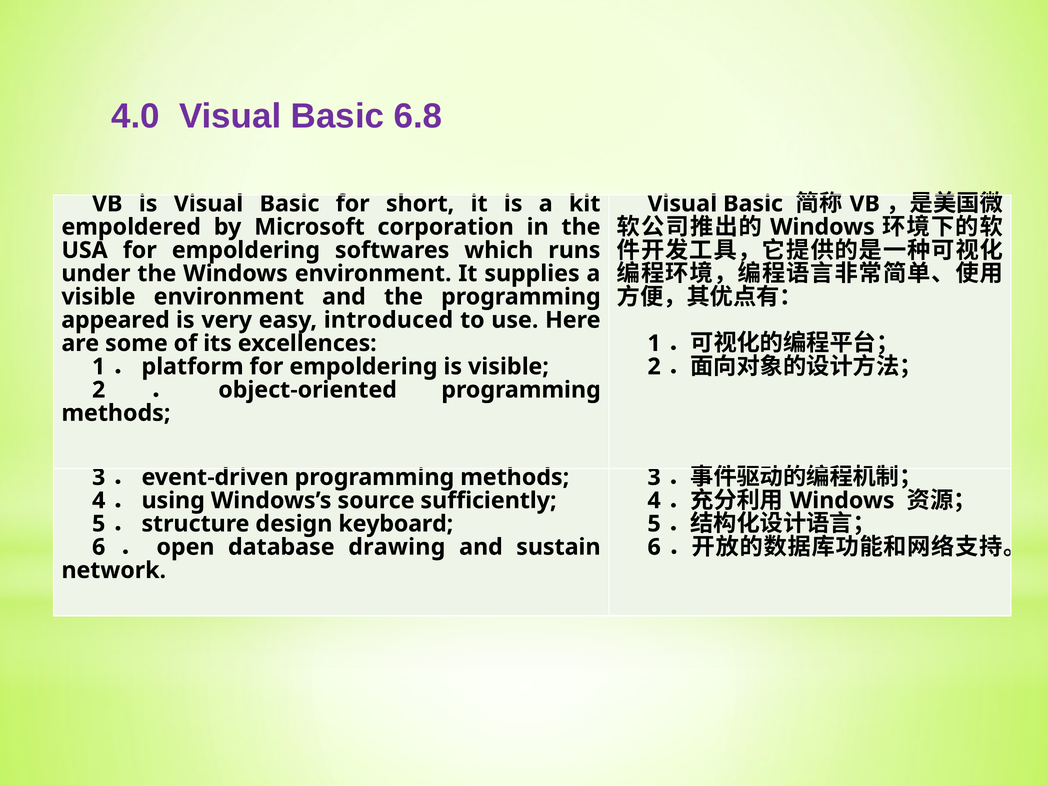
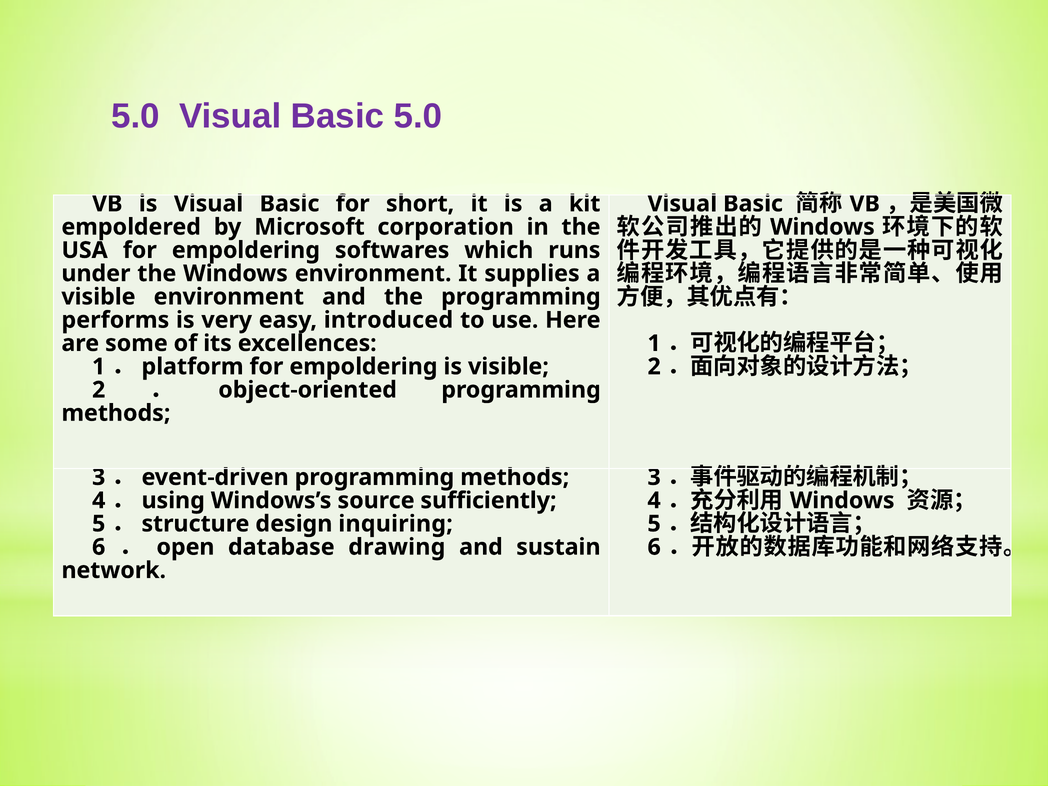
4.0 at (135, 116): 4.0 -> 5.0
Basic 6.8: 6.8 -> 5.0
appeared: appeared -> performs
keyboard: keyboard -> inquiring
